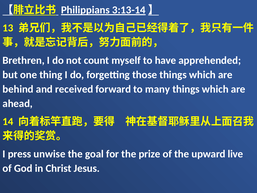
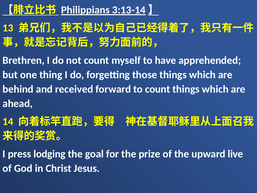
to many: many -> count
unwise: unwise -> lodging
